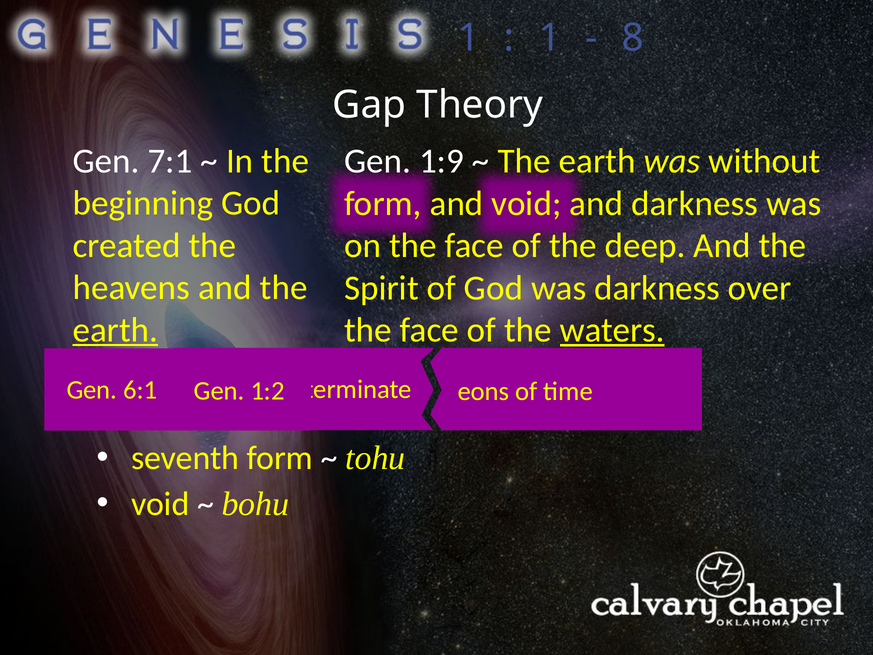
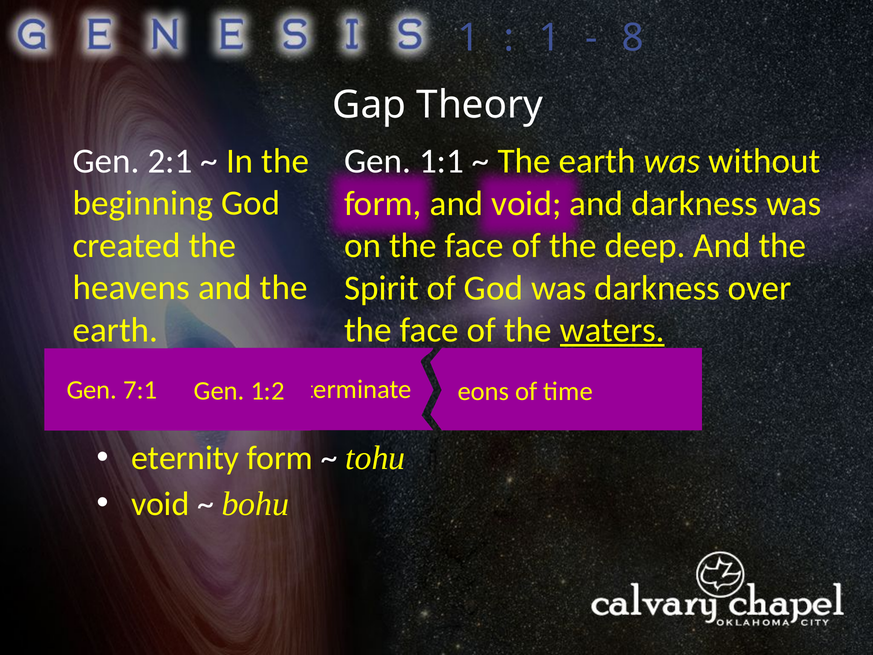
7:1: 7:1 -> 2:1
1:9: 1:9 -> 1:1
earth at (115, 330) underline: present -> none
6:1: 6:1 -> 7:1
seventh: seventh -> eternity
